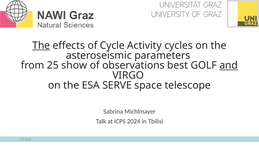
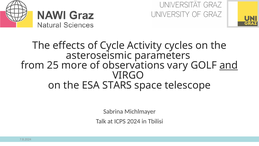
The at (41, 45) underline: present -> none
show: show -> more
best: best -> vary
SERVE: SERVE -> STARS
